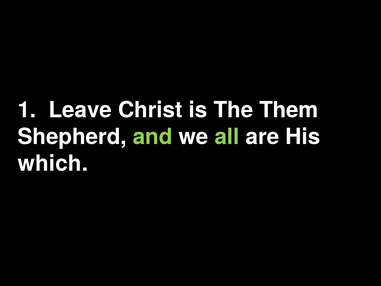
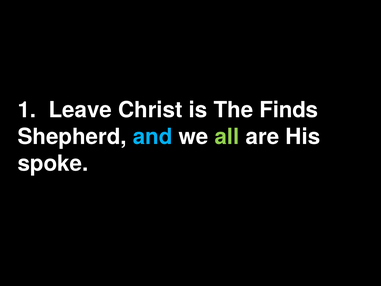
Them: Them -> Finds
and colour: light green -> light blue
which: which -> spoke
